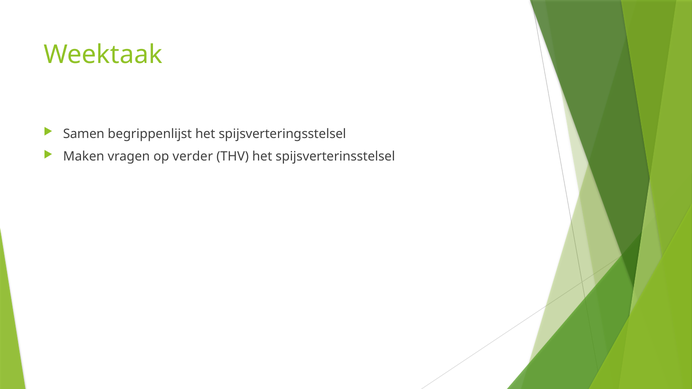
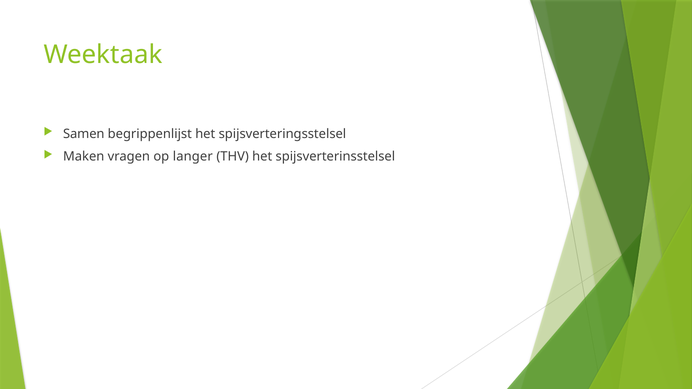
verder: verder -> langer
